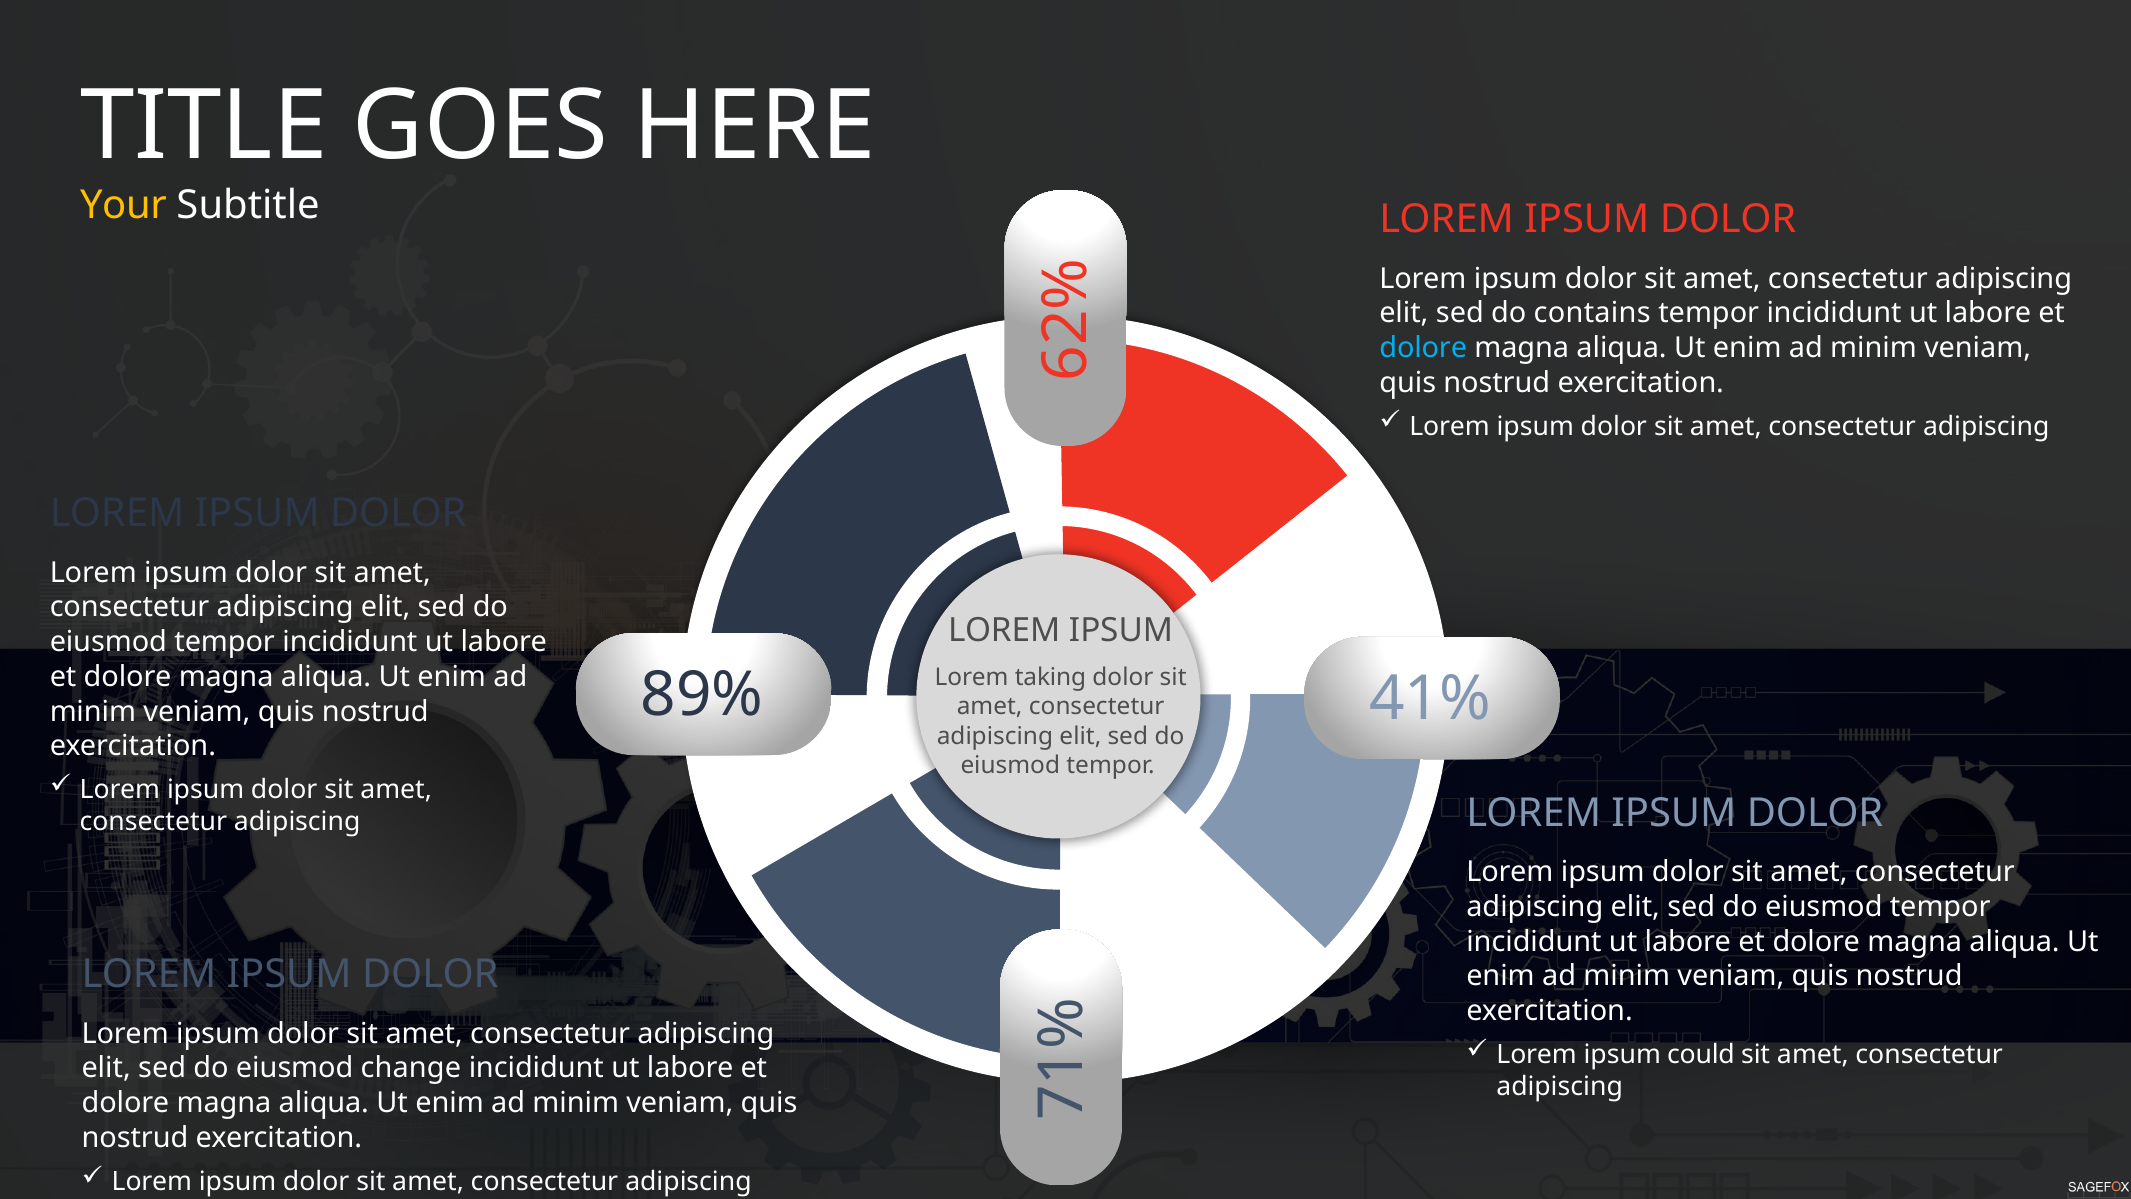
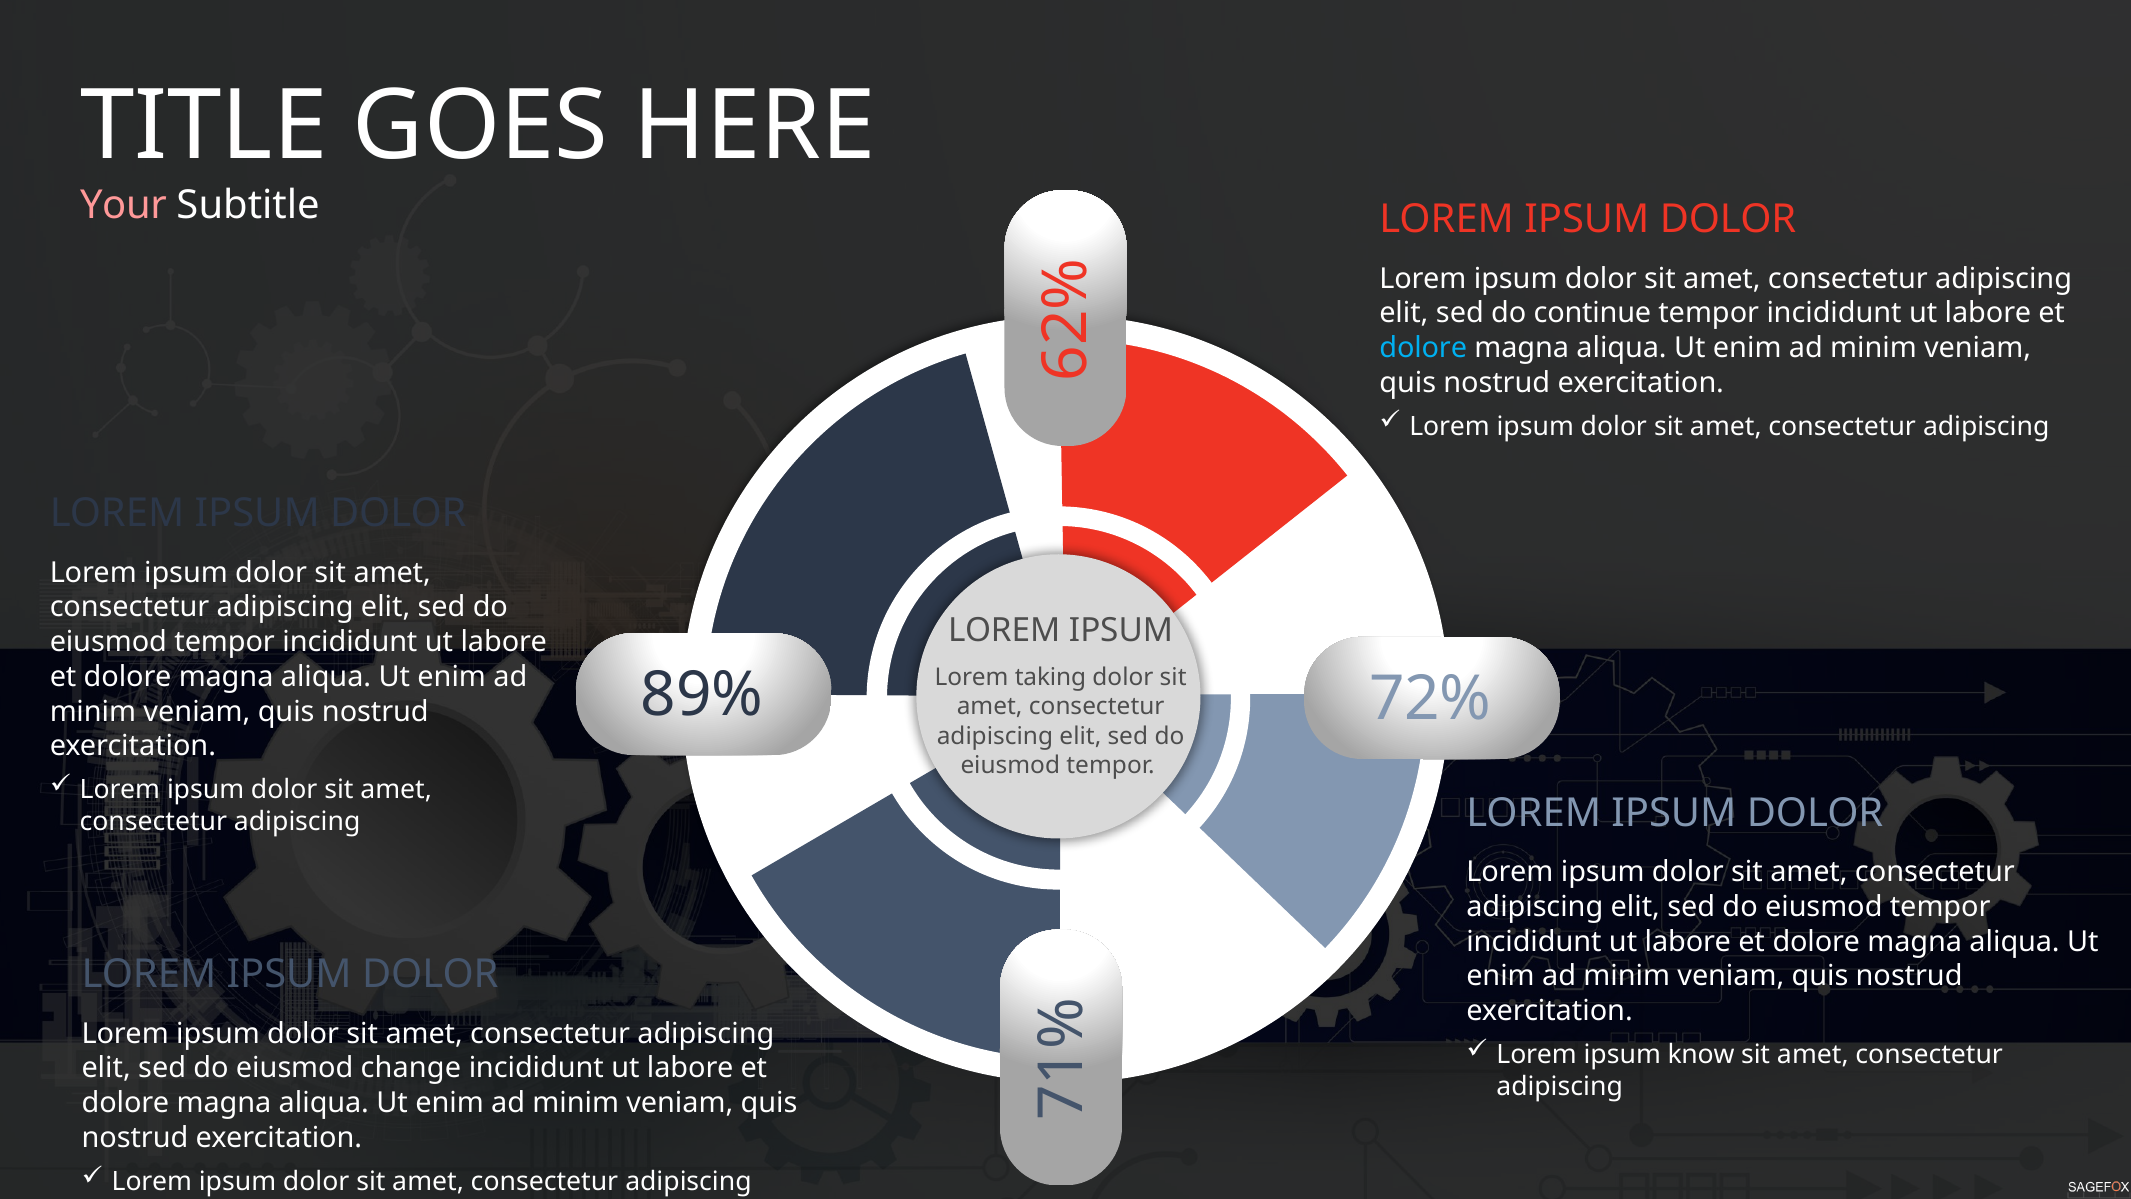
Your colour: yellow -> pink
contains: contains -> continue
41%: 41% -> 72%
could: could -> know
